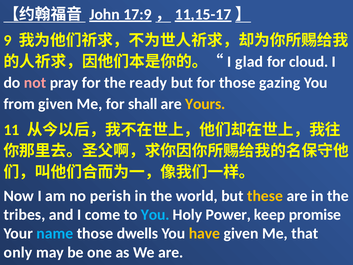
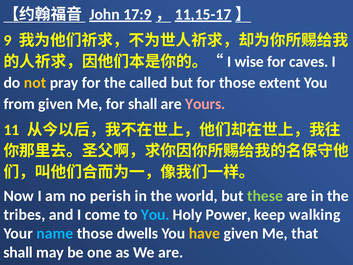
glad: glad -> wise
cloud: cloud -> caves
not colour: pink -> yellow
ready: ready -> called
gazing: gazing -> extent
Yours colour: yellow -> pink
these colour: yellow -> light green
promise: promise -> walking
only at (18, 252): only -> shall
